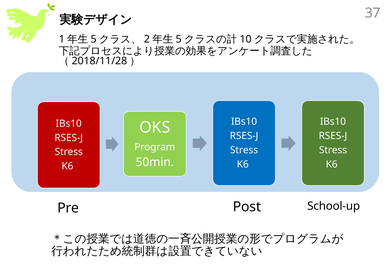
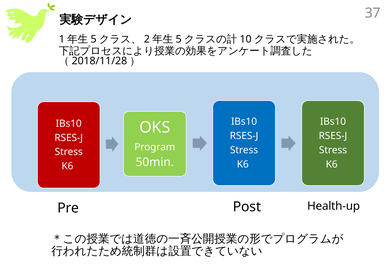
School-up: School-up -> Health-up
